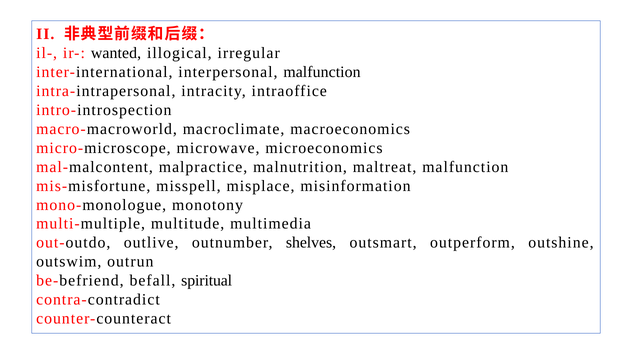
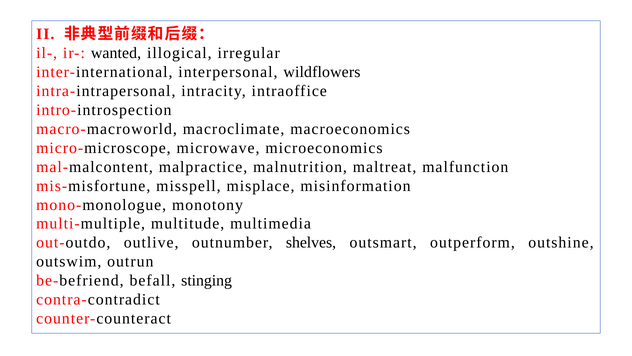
interpersonal malfunction: malfunction -> wildflowers
spiritual: spiritual -> stinging
